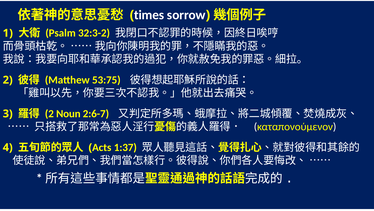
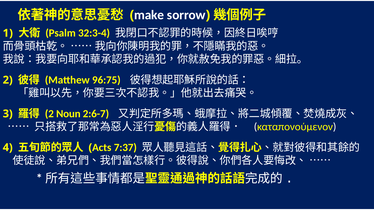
times: times -> make
32:3-2: 32:3-2 -> 32:3-4
53:75: 53:75 -> 96:75
1:37: 1:37 -> 7:37
